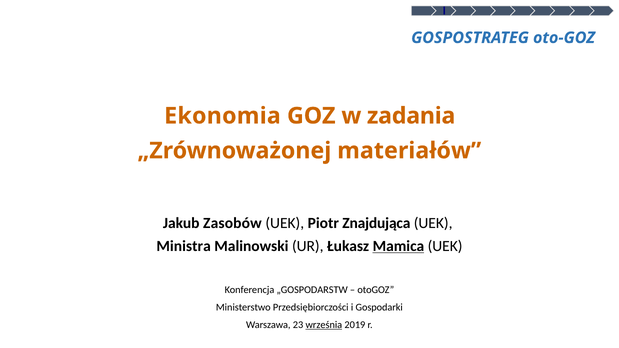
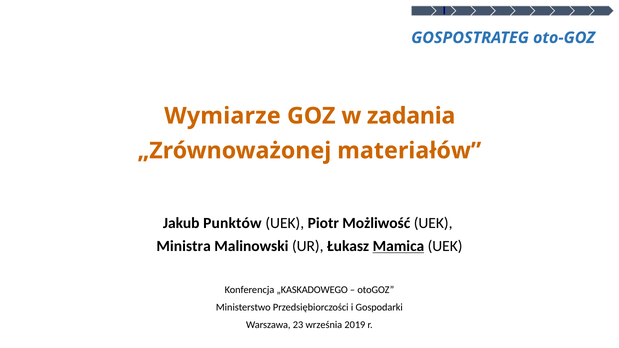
Ekonomia: Ekonomia -> Wymiarze
Zasobów: Zasobów -> Punktów
Znajdująca: Znajdująca -> Możliwość
„GOSPODARSTW: „GOSPODARSTW -> „KASKADOWEGO
września underline: present -> none
